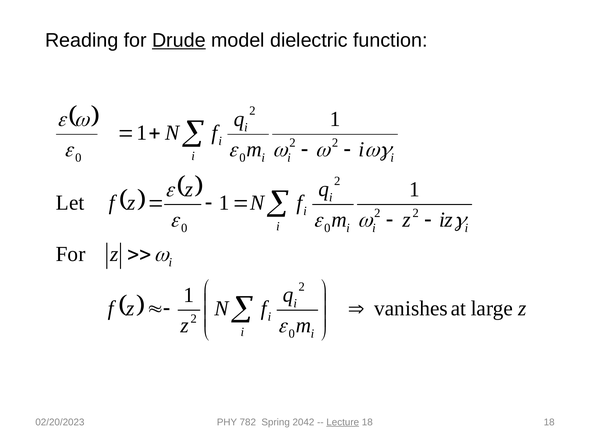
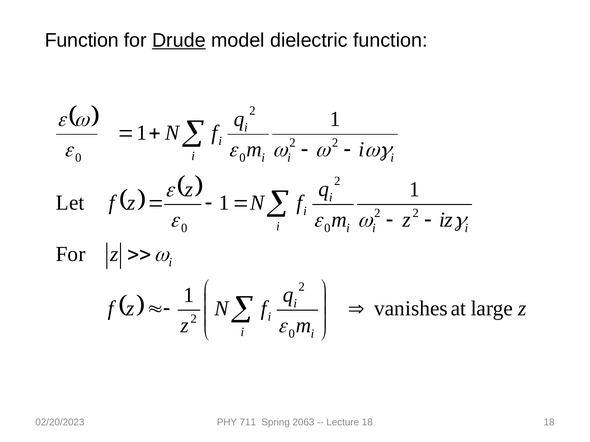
Reading at (82, 40): Reading -> Function
782: 782 -> 711
2042: 2042 -> 2063
Lecture underline: present -> none
